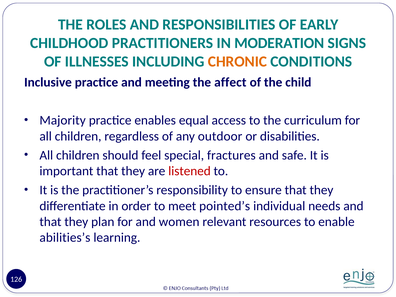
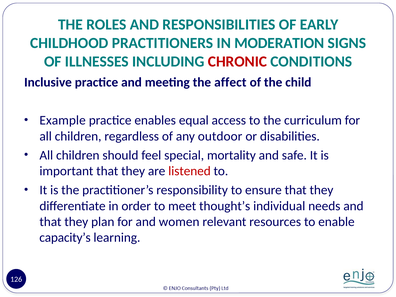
CHRONIC colour: orange -> red
Majority: Majority -> Example
fractures: fractures -> mortality
pointed’s: pointed’s -> thought’s
abilities’s: abilities’s -> capacity’s
